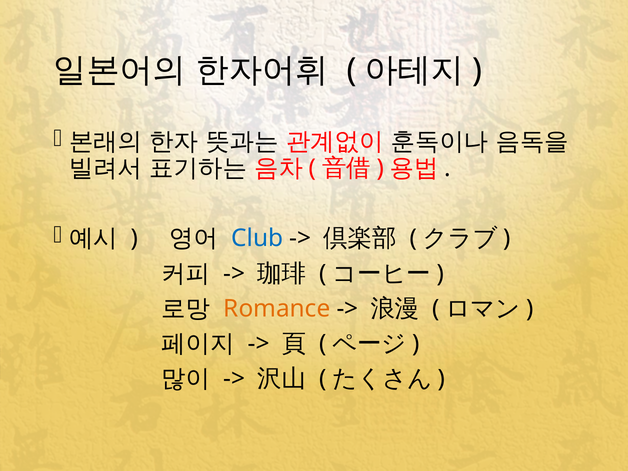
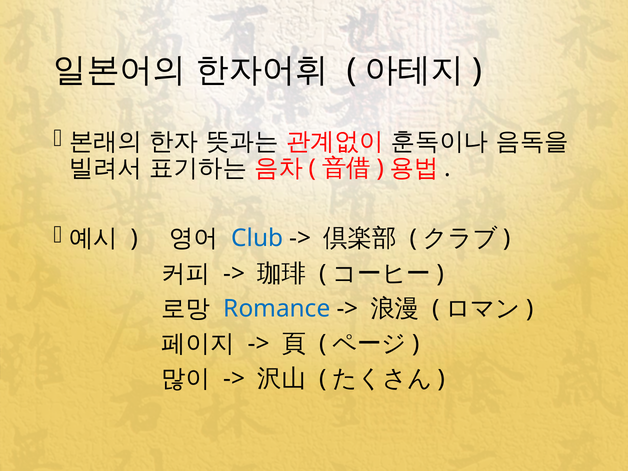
Romance colour: orange -> blue
